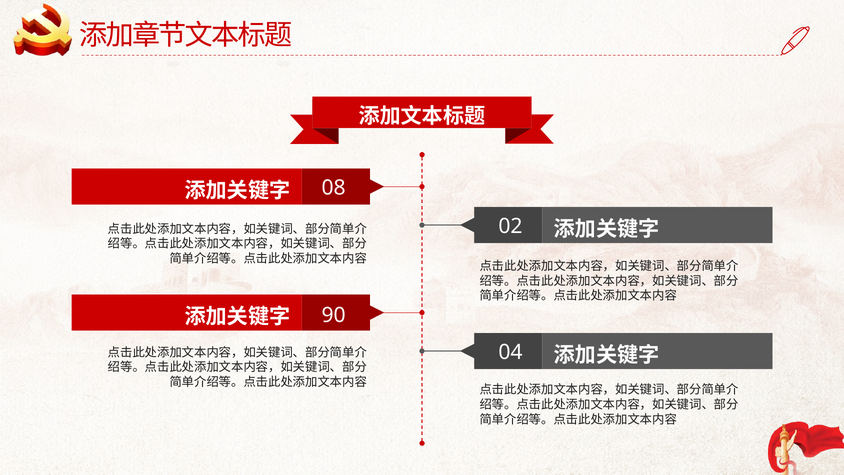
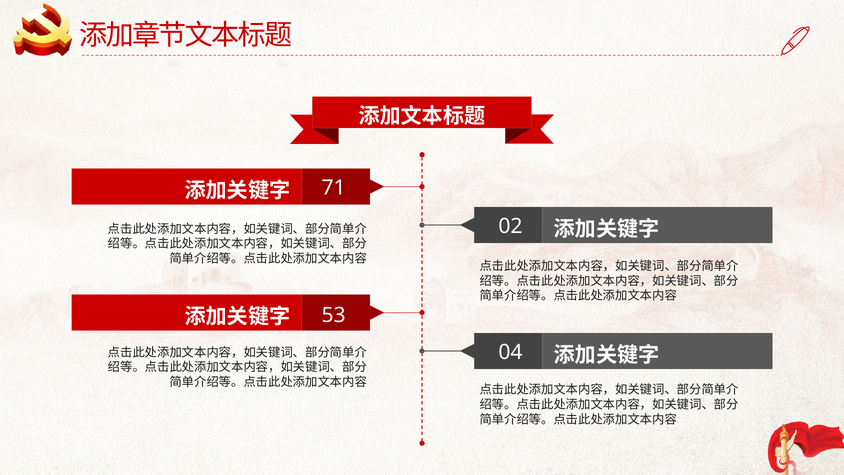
08: 08 -> 71
90: 90 -> 53
